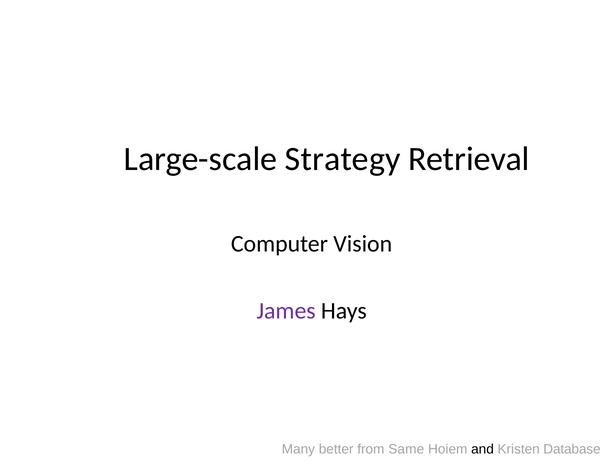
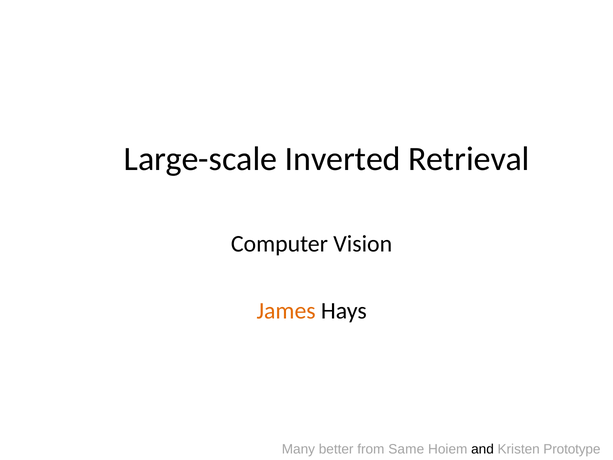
Strategy: Strategy -> Inverted
James colour: purple -> orange
Database: Database -> Prototype
